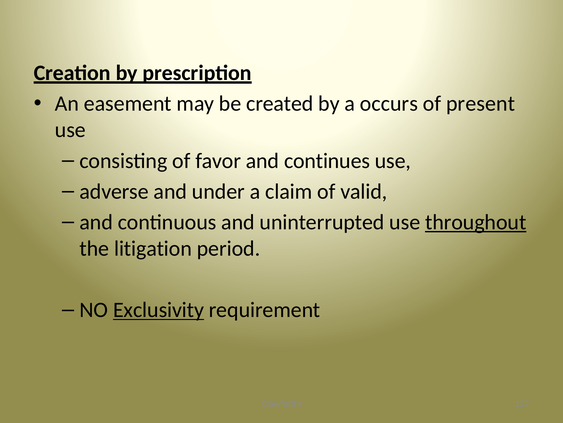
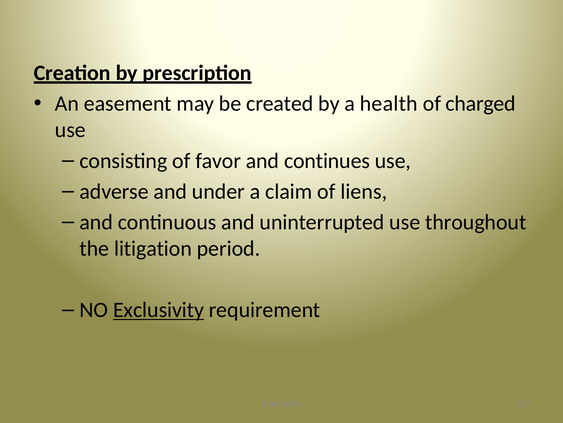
occurs: occurs -> health
present: present -> charged
valid: valid -> liens
throughout underline: present -> none
